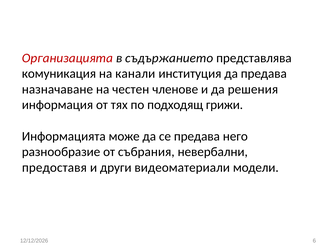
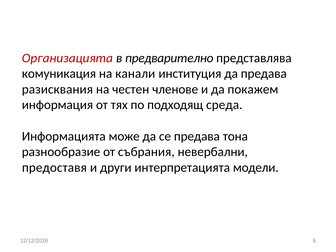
съдържанието: съдържанието -> предварително
назначаване: назначаване -> разисквания
решения: решения -> покажем
грижи: грижи -> среда
него: него -> тона
видеоматериали: видеоматериали -> интерпретацията
